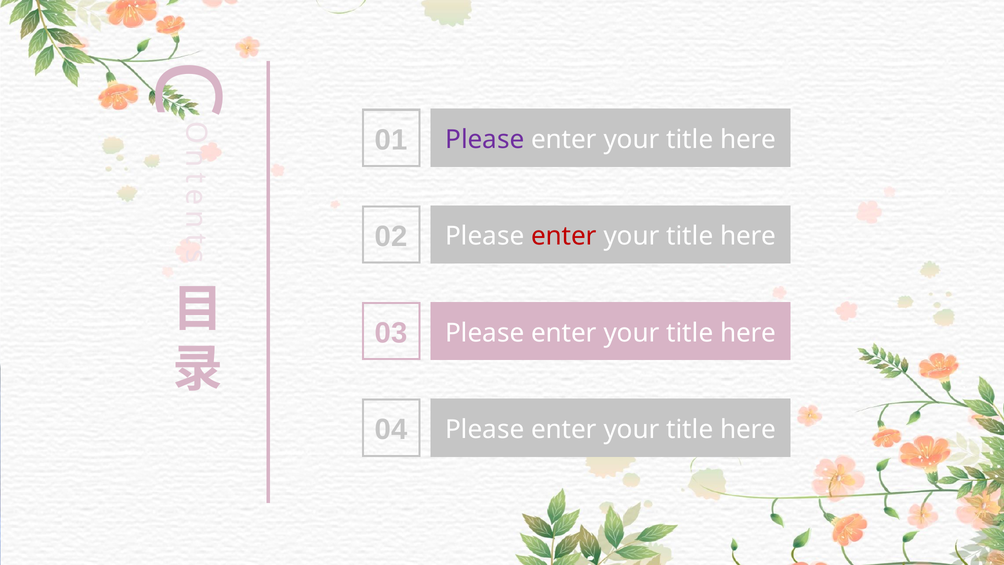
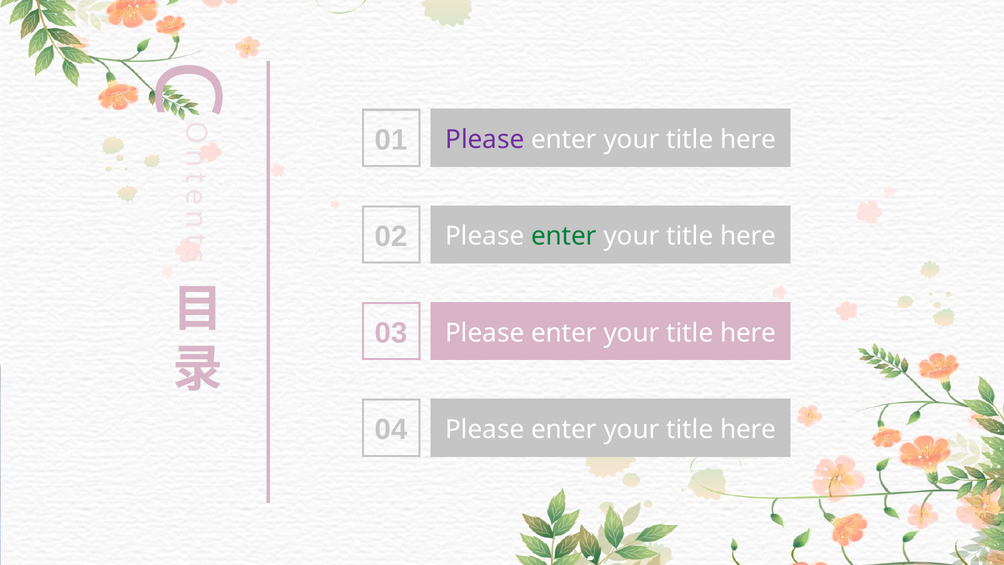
enter at (564, 236) colour: red -> green
